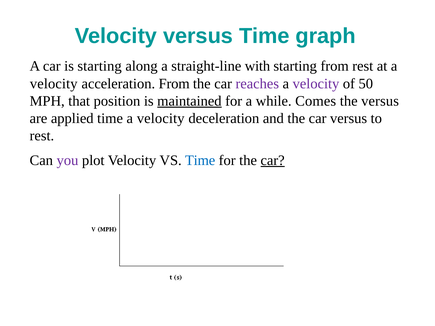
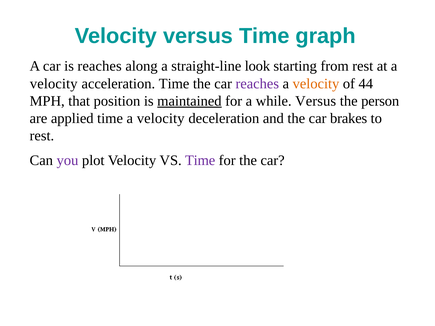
is starting: starting -> reaches
with: with -> look
acceleration From: From -> Time
velocity at (316, 84) colour: purple -> orange
50: 50 -> 44
while Comes: Comes -> Versus
the versus: versus -> person
car versus: versus -> brakes
Time at (200, 160) colour: blue -> purple
car at (273, 160) underline: present -> none
